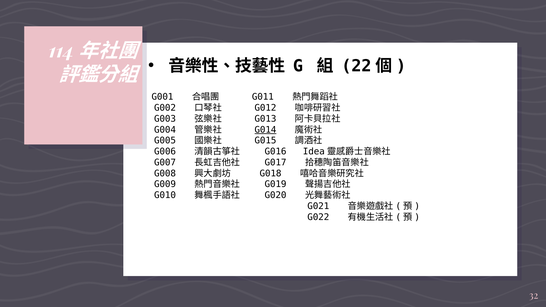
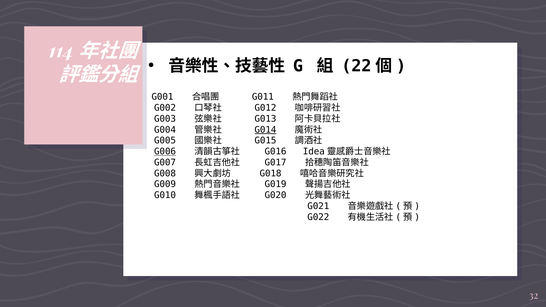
G006 underline: none -> present
